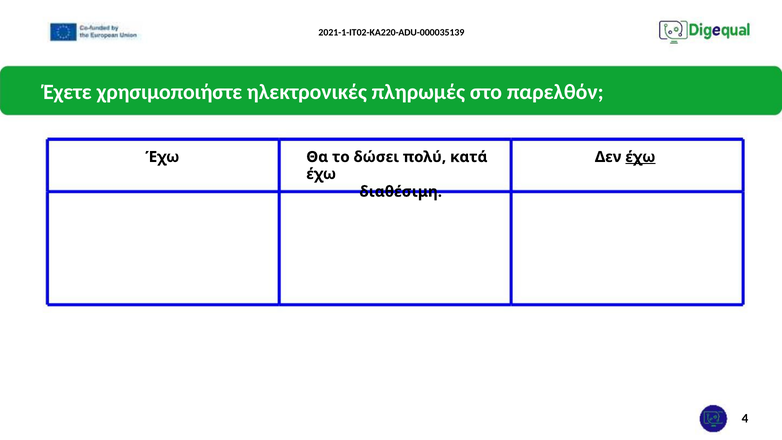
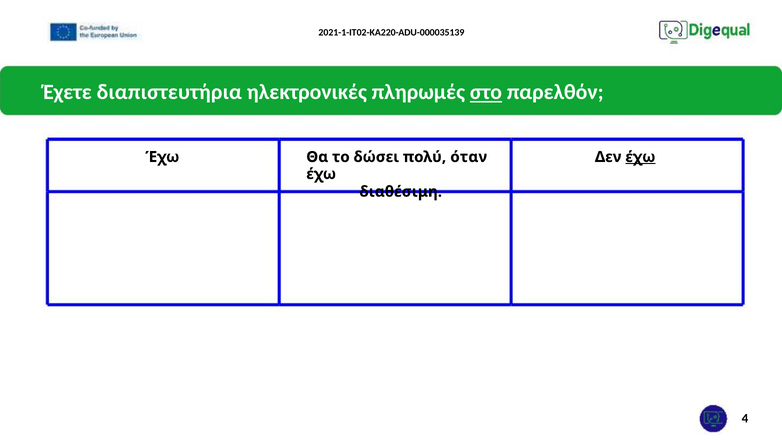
χρησιμοποιήστε: χρησιμοποιήστε -> διαπιστευτήρια
στο underline: none -> present
κατά: κατά -> όταν
